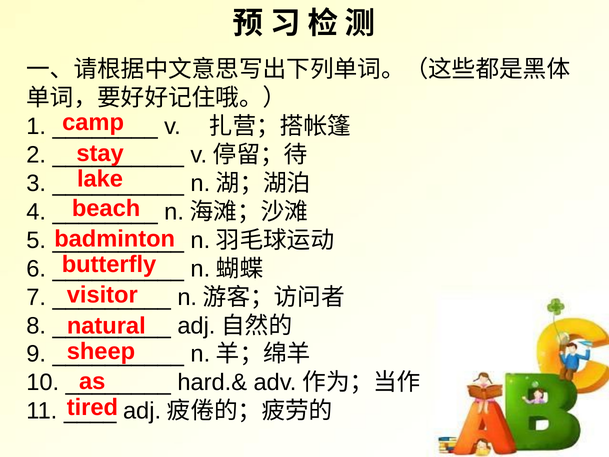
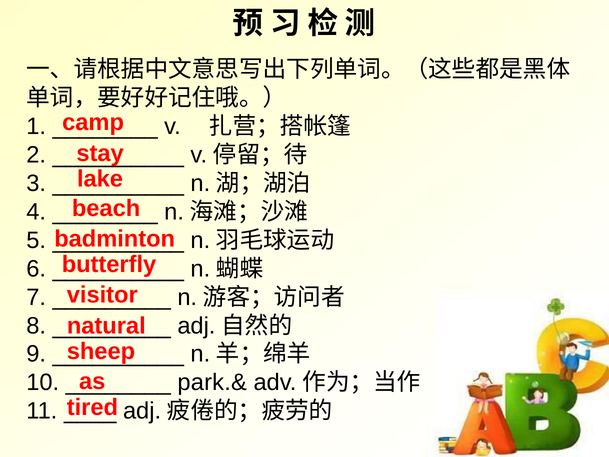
hard.&: hard.& -> park.&
